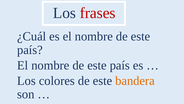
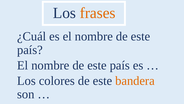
frases colour: red -> orange
